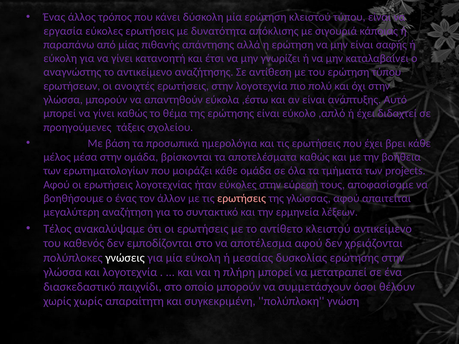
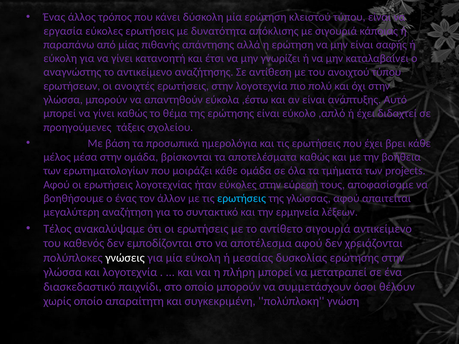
του ερώτηση: ερώτηση -> ανοιχτού
ερωτήσεις at (242, 198) colour: pink -> light blue
αντίθετο κλειστού: κλειστού -> σιγουριά
χωρίς χωρίς: χωρίς -> οποίο
